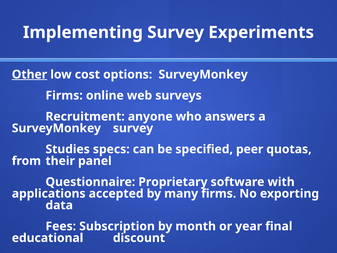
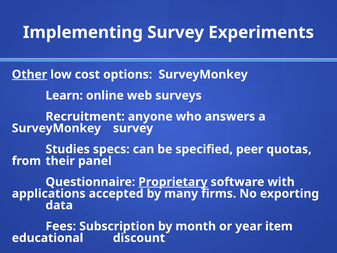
Firms at (64, 95): Firms -> Learn
Proprietary underline: none -> present
final: final -> item
